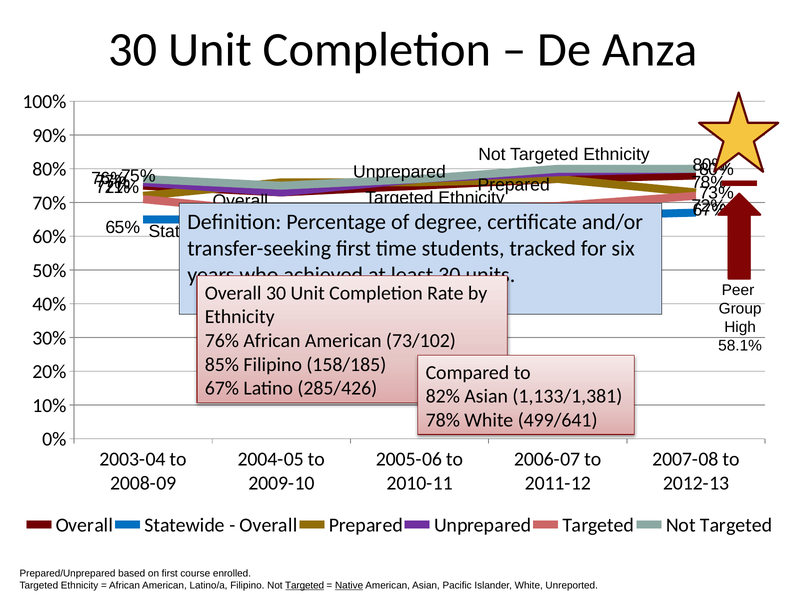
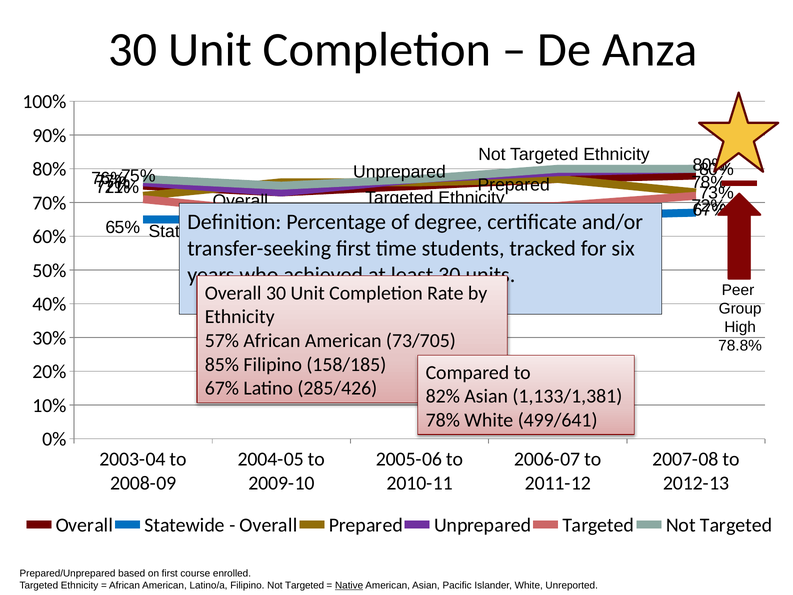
76% at (222, 341): 76% -> 57%
73/102: 73/102 -> 73/705
58.1%: 58.1% -> 78.8%
Targeted at (305, 585) underline: present -> none
